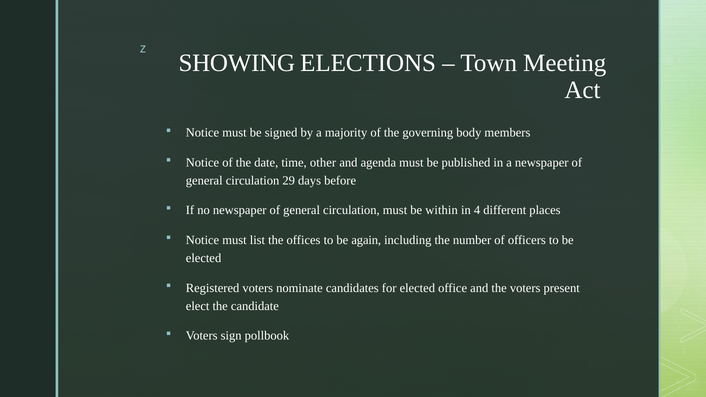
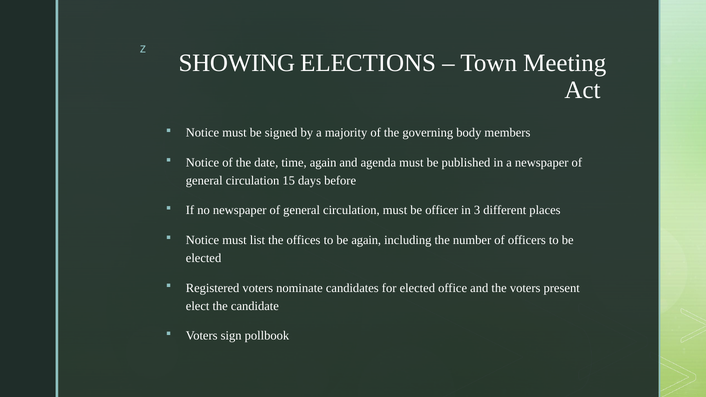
time other: other -> again
29: 29 -> 15
within: within -> officer
4: 4 -> 3
